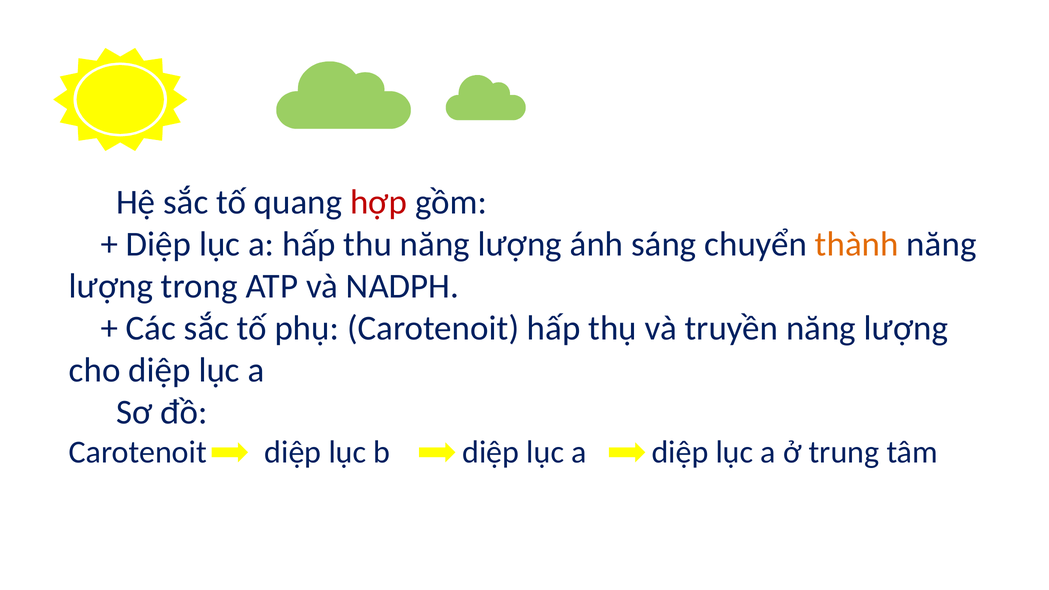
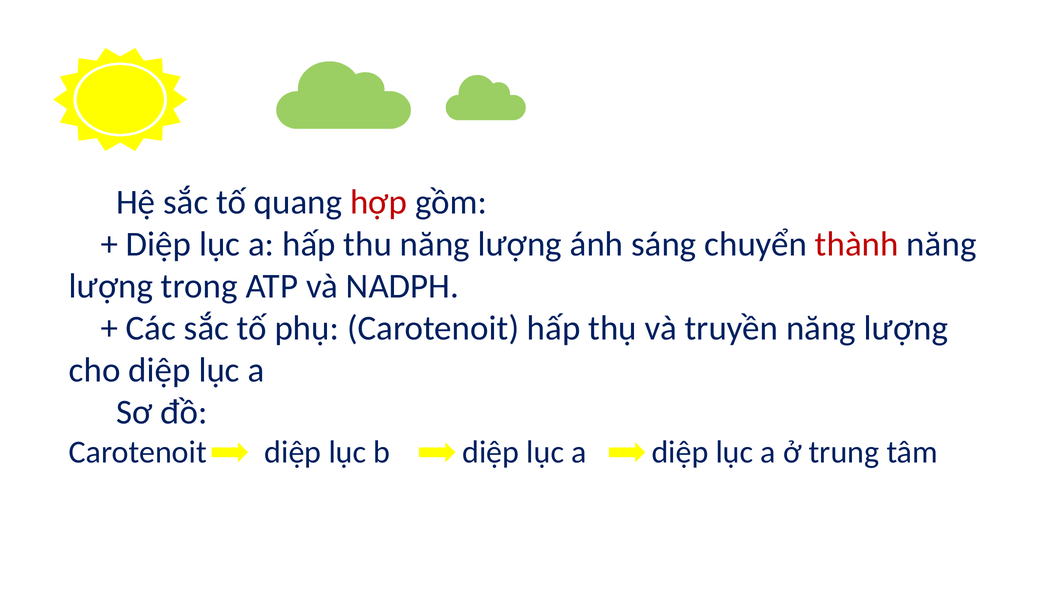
thành colour: orange -> red
